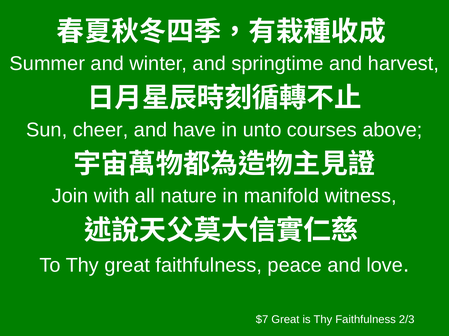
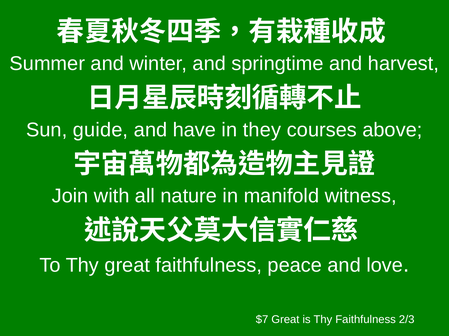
cheer: cheer -> guide
unto: unto -> they
